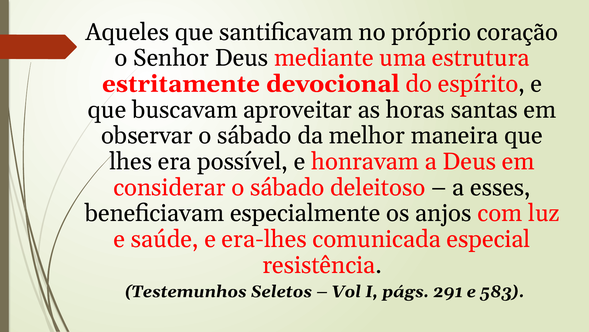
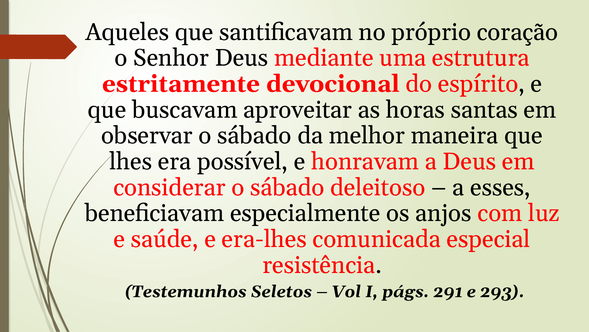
583: 583 -> 293
